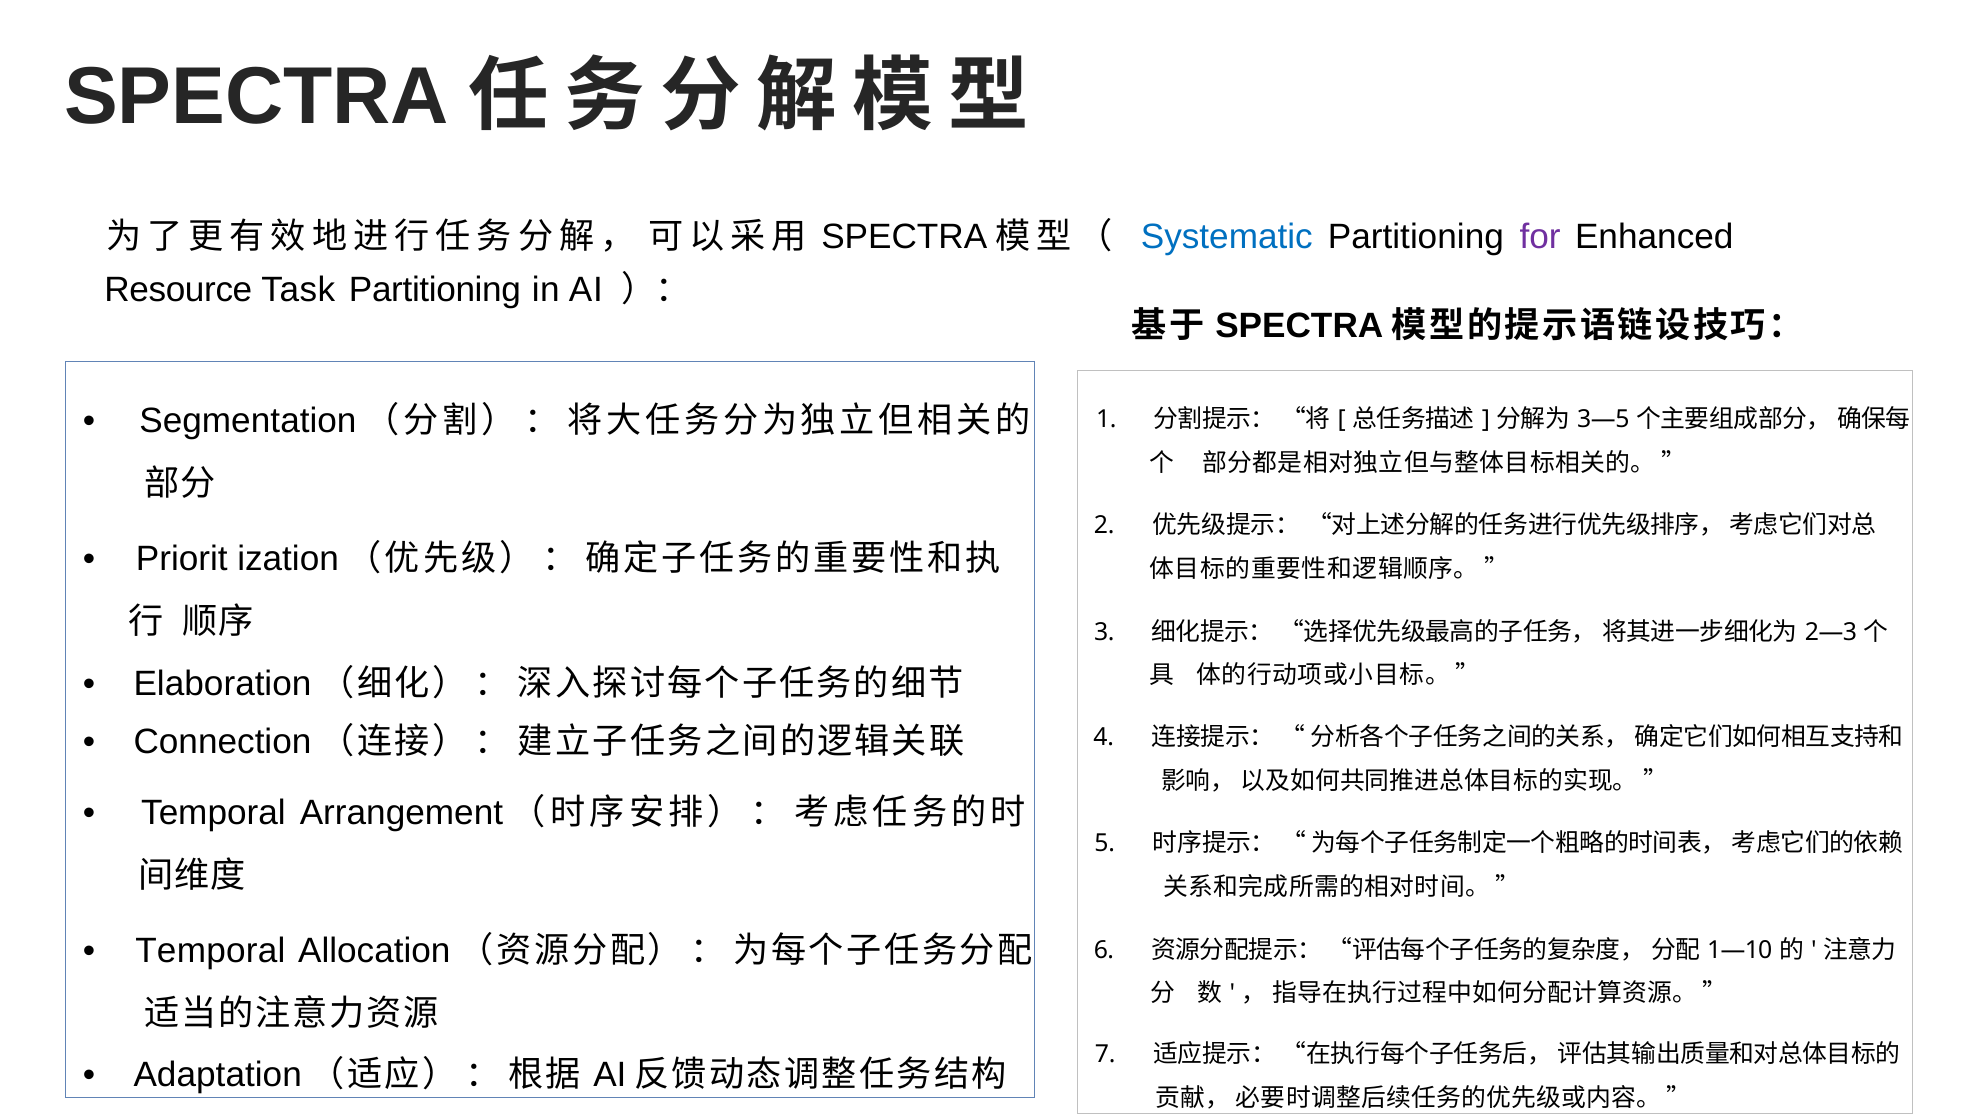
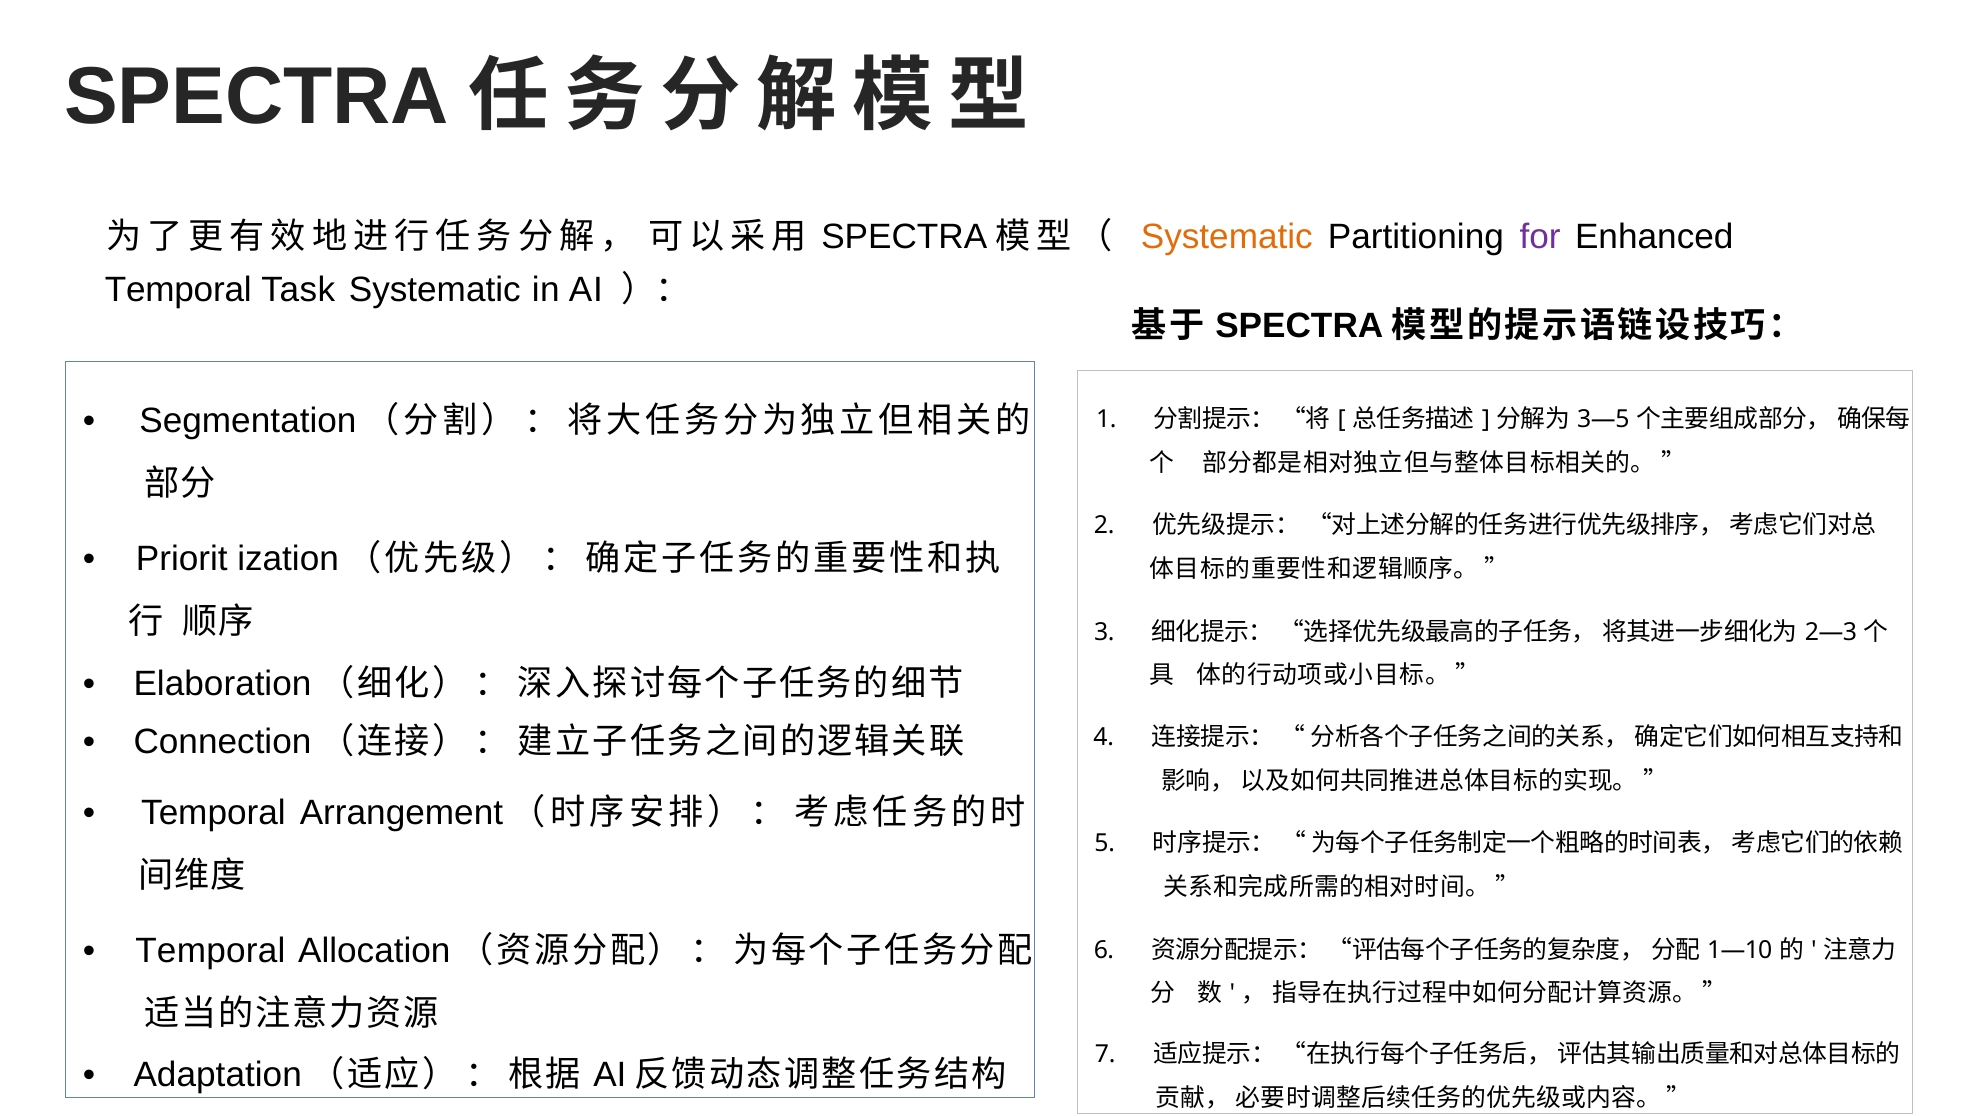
Systematic at (1227, 237) colour: blue -> orange
Resource at (178, 290): Resource -> Temporal
Task Partitioning: Partitioning -> Systematic
